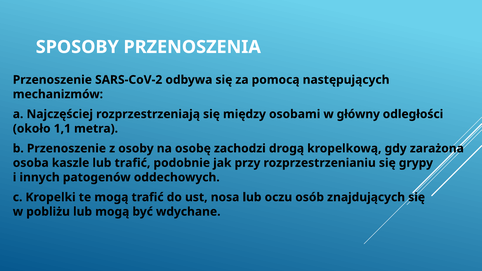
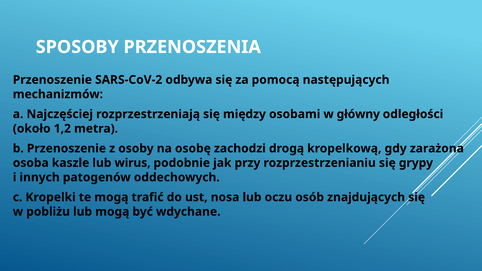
1,1: 1,1 -> 1,2
lub trafić: trafić -> wirus
